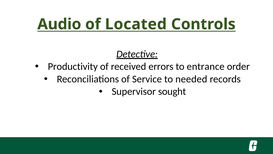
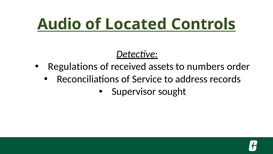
Productivity: Productivity -> Regulations
errors: errors -> assets
entrance: entrance -> numbers
needed: needed -> address
